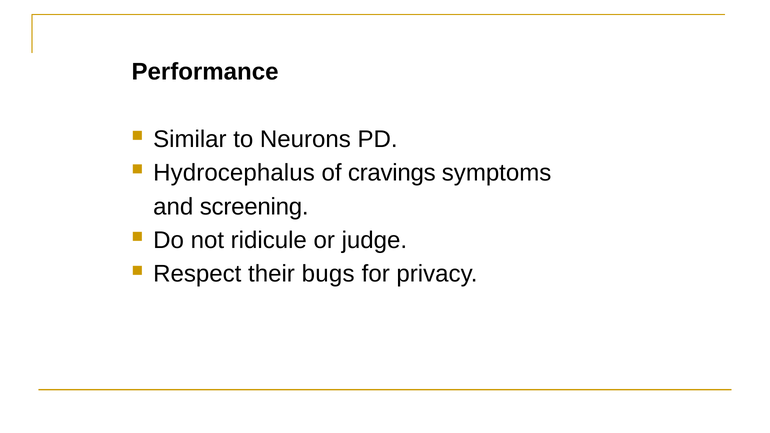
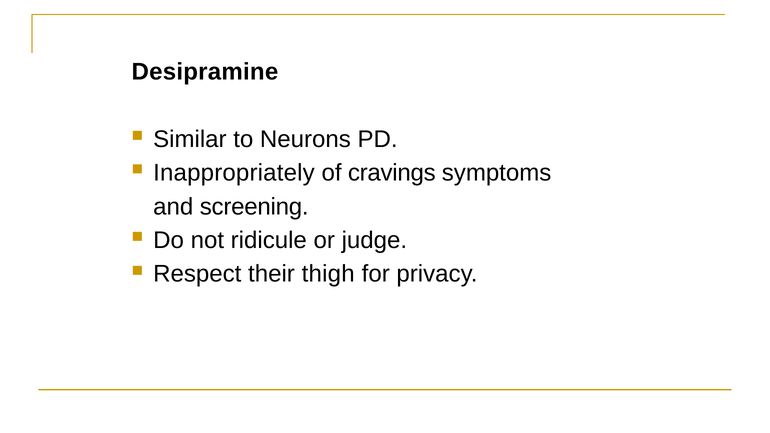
Performance: Performance -> Desipramine
Hydrocephalus: Hydrocephalus -> Inappropriately
bugs: bugs -> thigh
